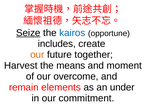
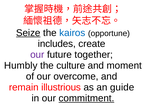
our at (37, 55) colour: orange -> purple
Harvest: Harvest -> Humbly
means: means -> culture
elements: elements -> illustrious
under: under -> guide
commitment underline: none -> present
